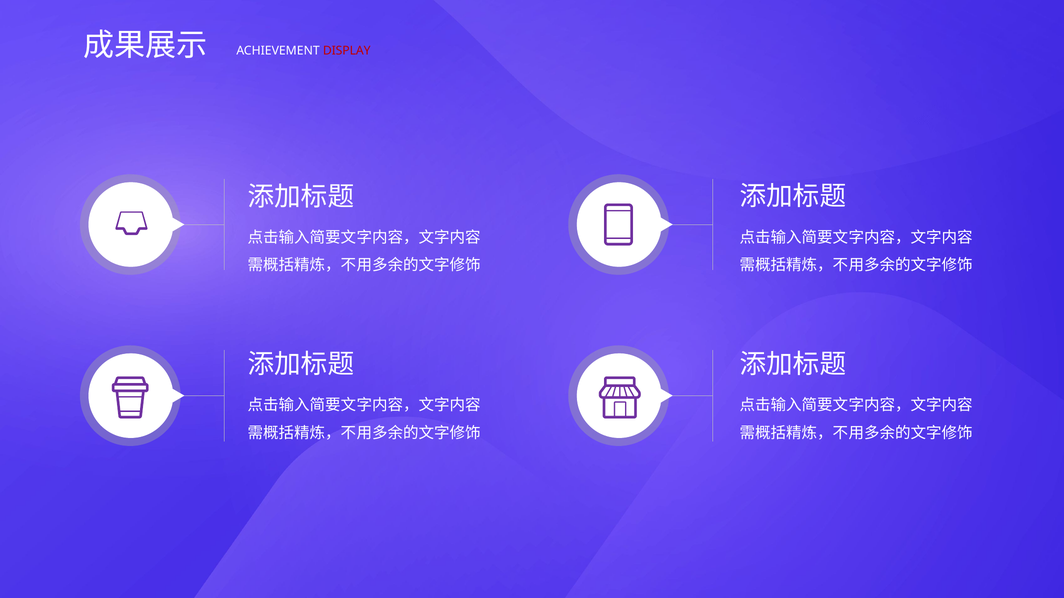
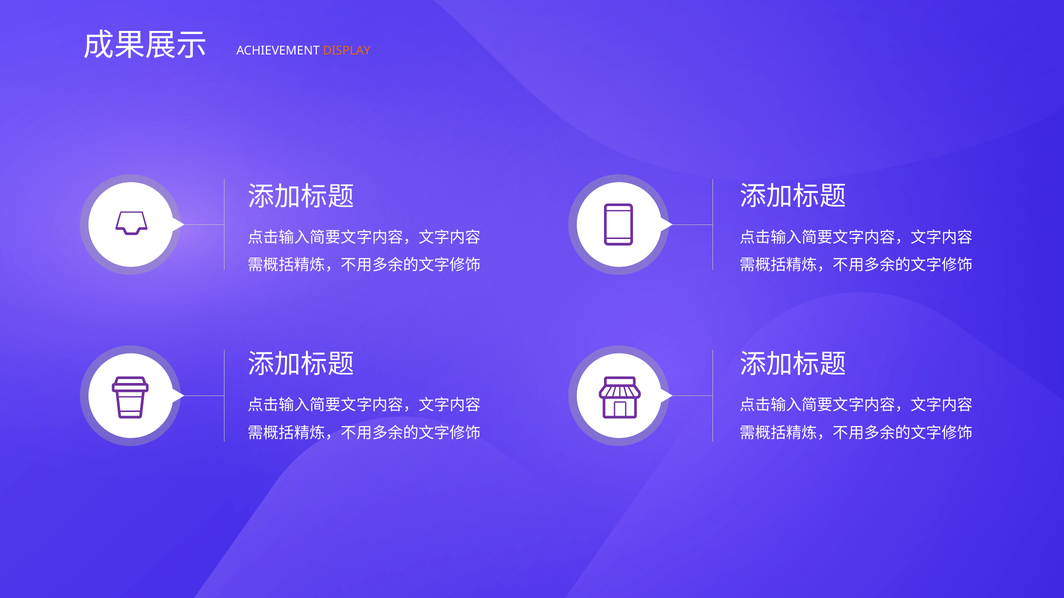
DISPLAY colour: red -> orange
